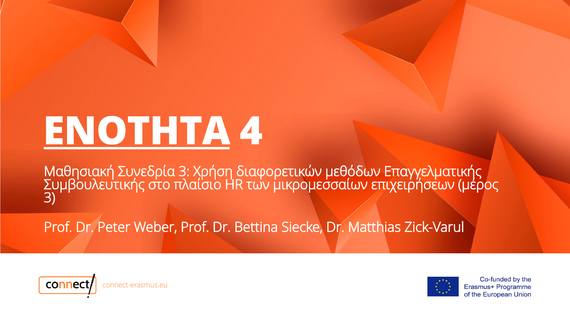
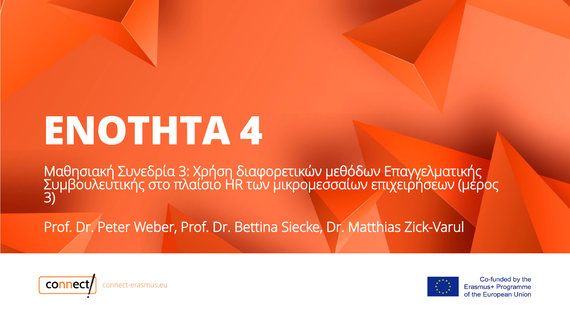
ΕΝΟΤΗΤΑ underline: present -> none
